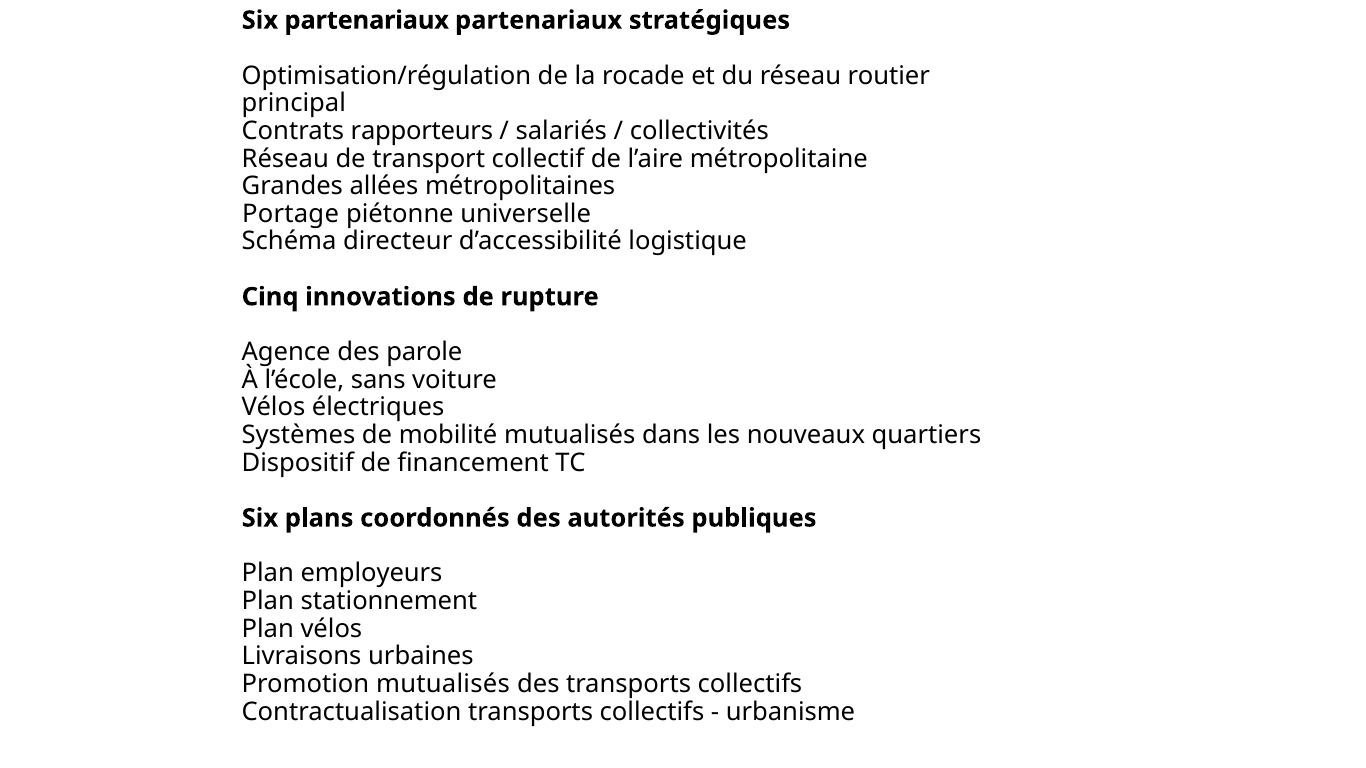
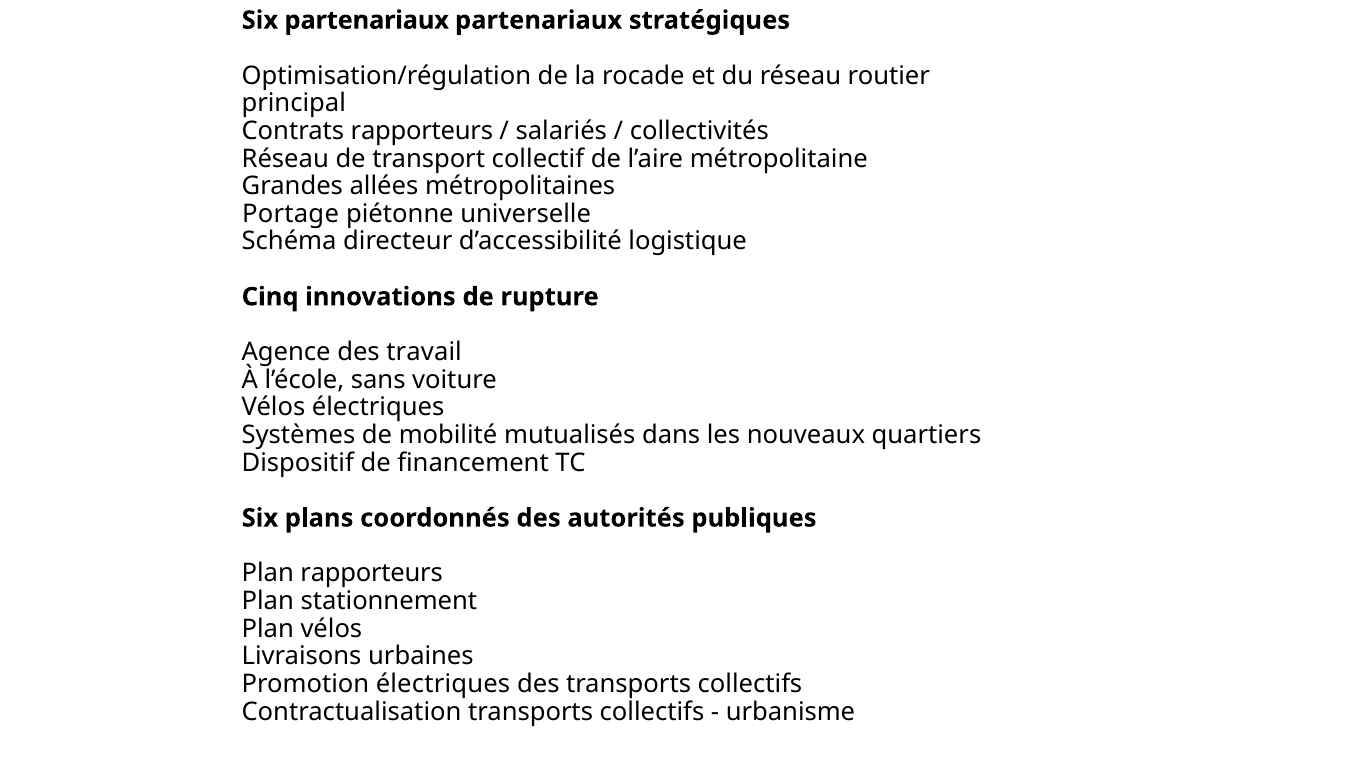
parole: parole -> travail
Plan employeurs: employeurs -> rapporteurs
Promotion mutualisés: mutualisés -> électriques
